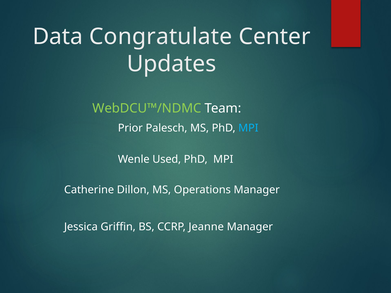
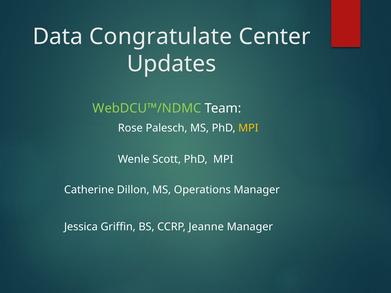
Prior: Prior -> Rose
MPI at (248, 128) colour: light blue -> yellow
Used: Used -> Scott
